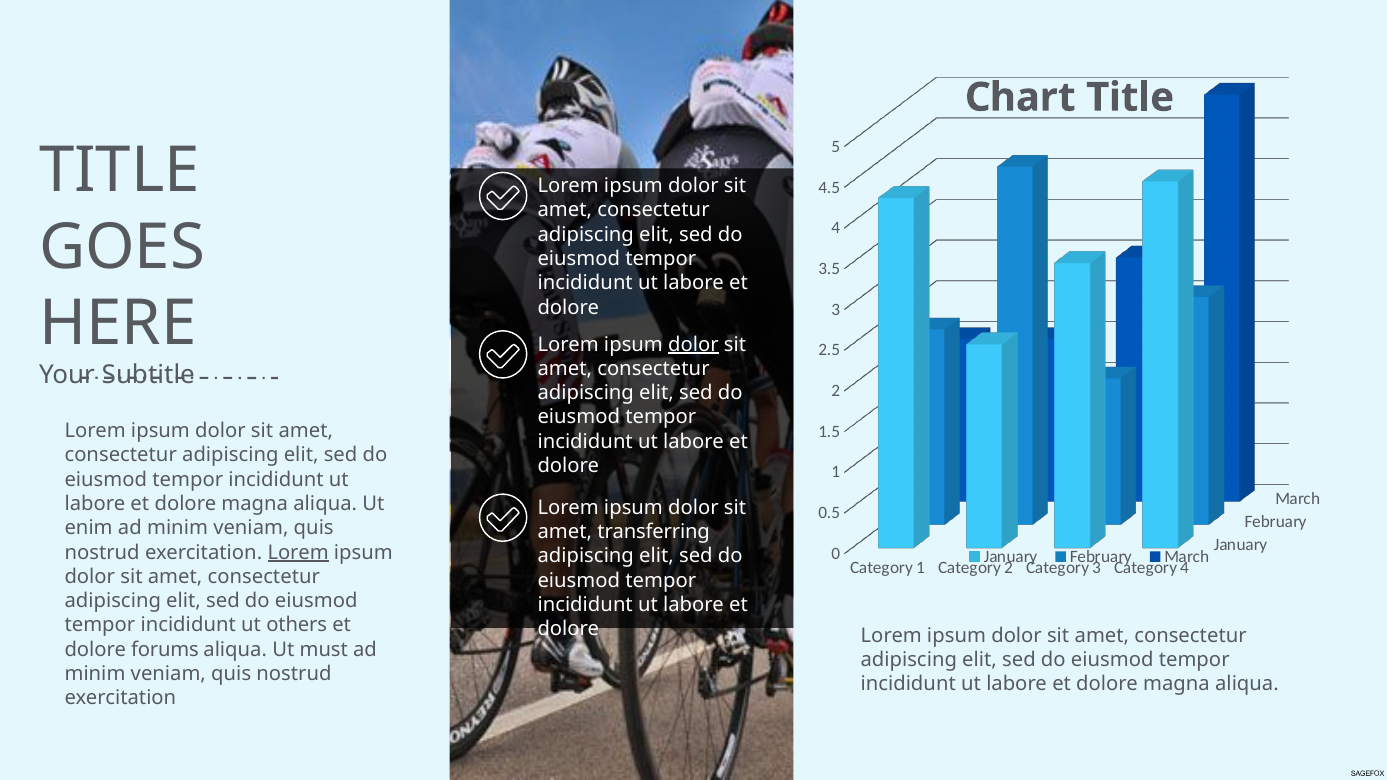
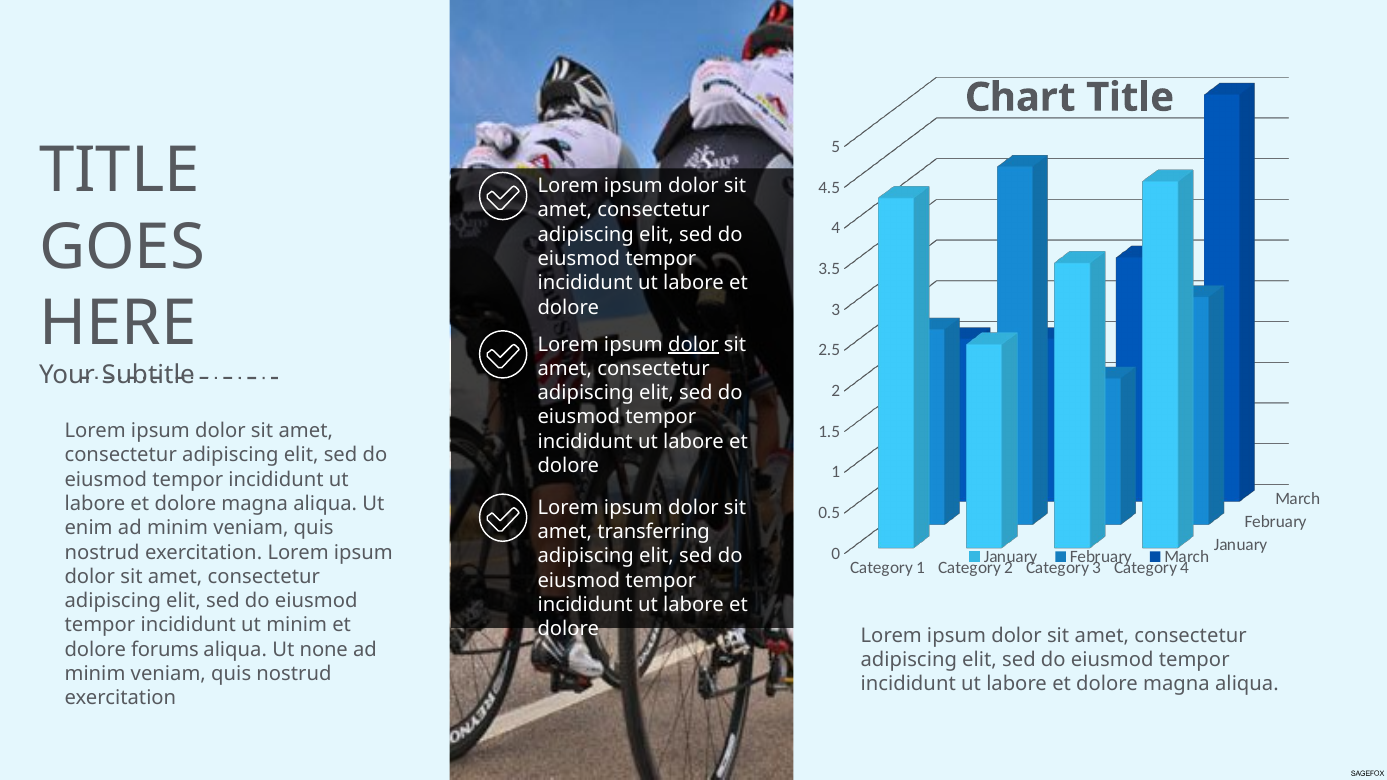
Lorem at (298, 553) underline: present -> none
ut others: others -> minim
must: must -> none
